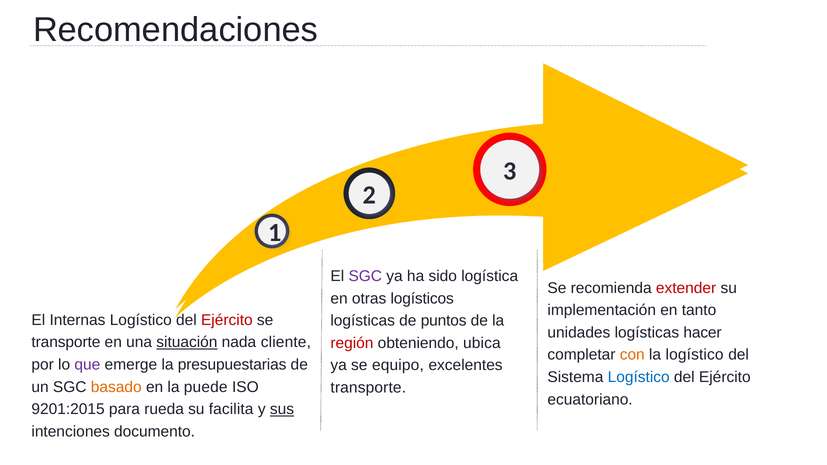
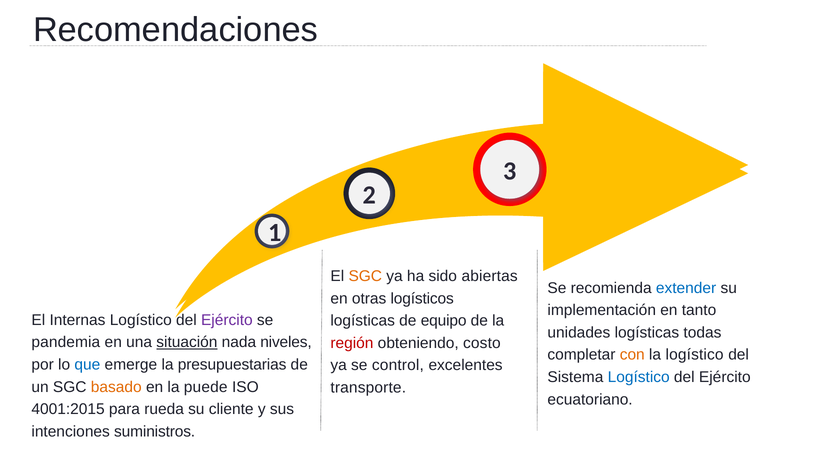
SGC at (365, 276) colour: purple -> orange
logística: logística -> abiertas
extender colour: red -> blue
Ejército at (227, 320) colour: red -> purple
puntos: puntos -> equipo
hacer: hacer -> todas
transporte at (66, 343): transporte -> pandemia
cliente: cliente -> niveles
ubica: ubica -> costo
que colour: purple -> blue
equipo: equipo -> control
9201:2015: 9201:2015 -> 4001:2015
facilita: facilita -> cliente
sus underline: present -> none
documento: documento -> suministros
